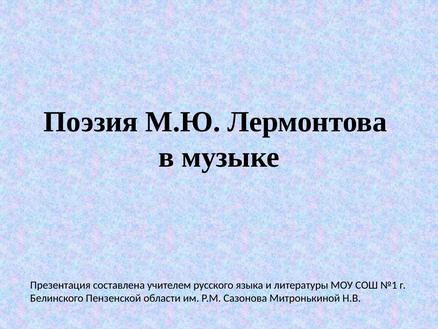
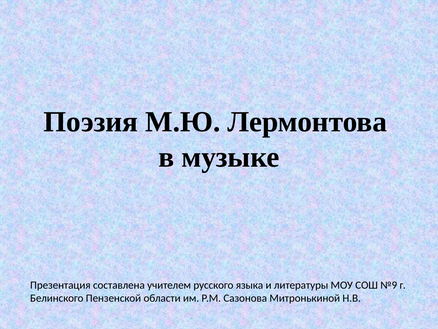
№1: №1 -> №9
